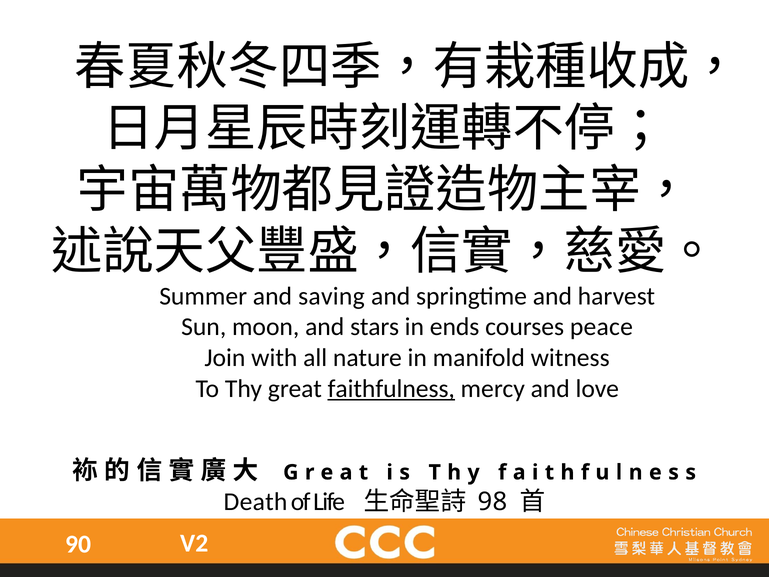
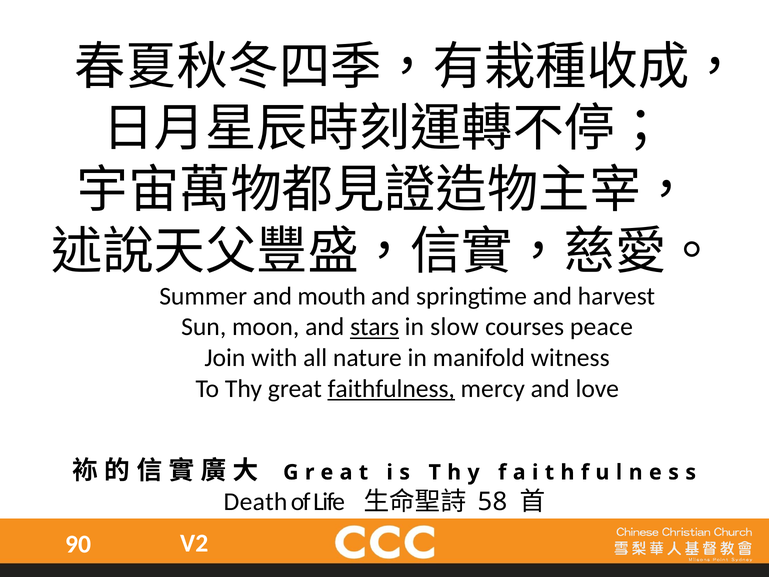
saving: saving -> mouth
stars underline: none -> present
ends: ends -> slow
98: 98 -> 58
